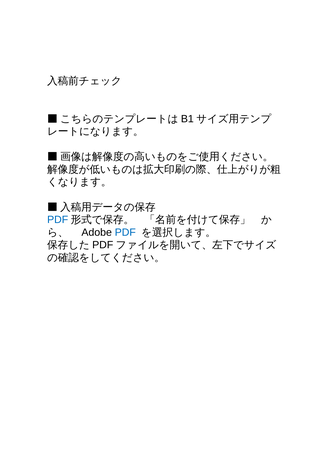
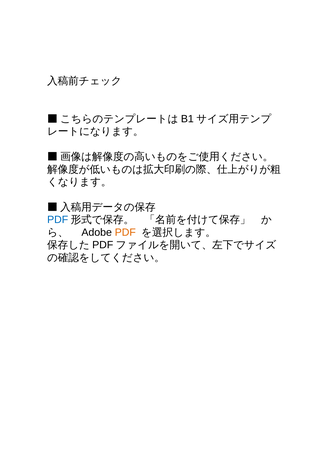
PDF at (125, 233) colour: blue -> orange
